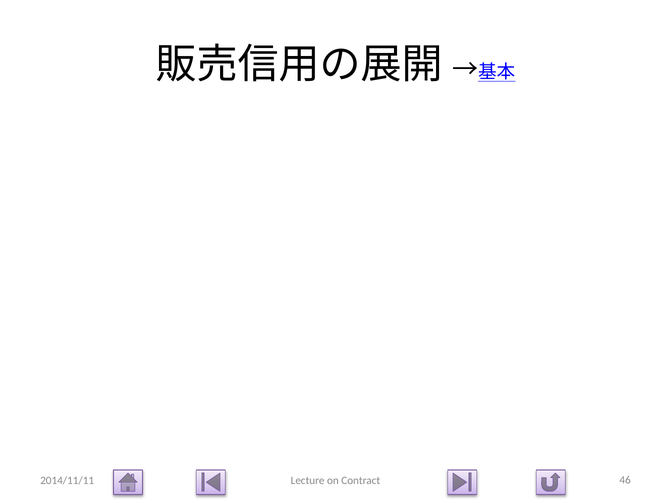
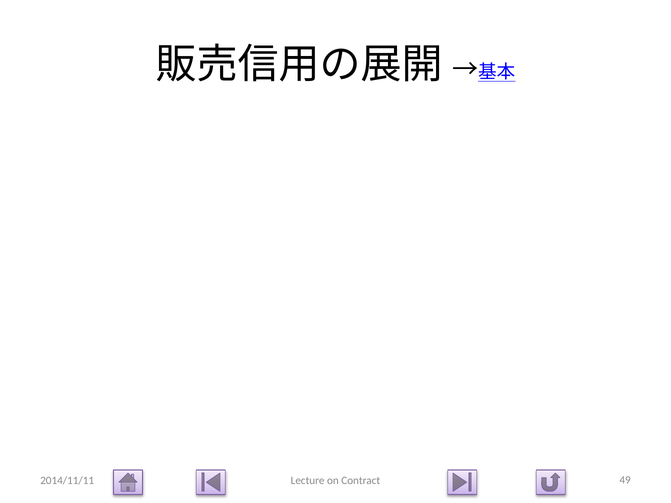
46: 46 -> 49
